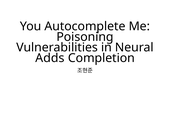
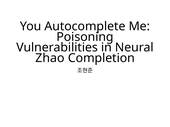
Adds: Adds -> Zhao
